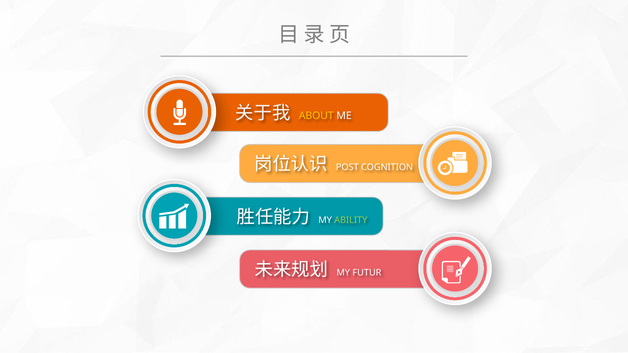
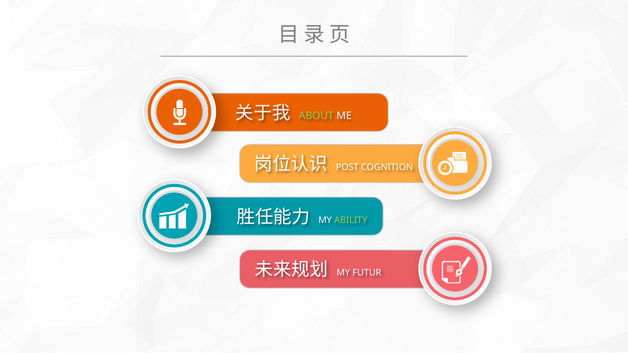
ABOUT colour: yellow -> light green
